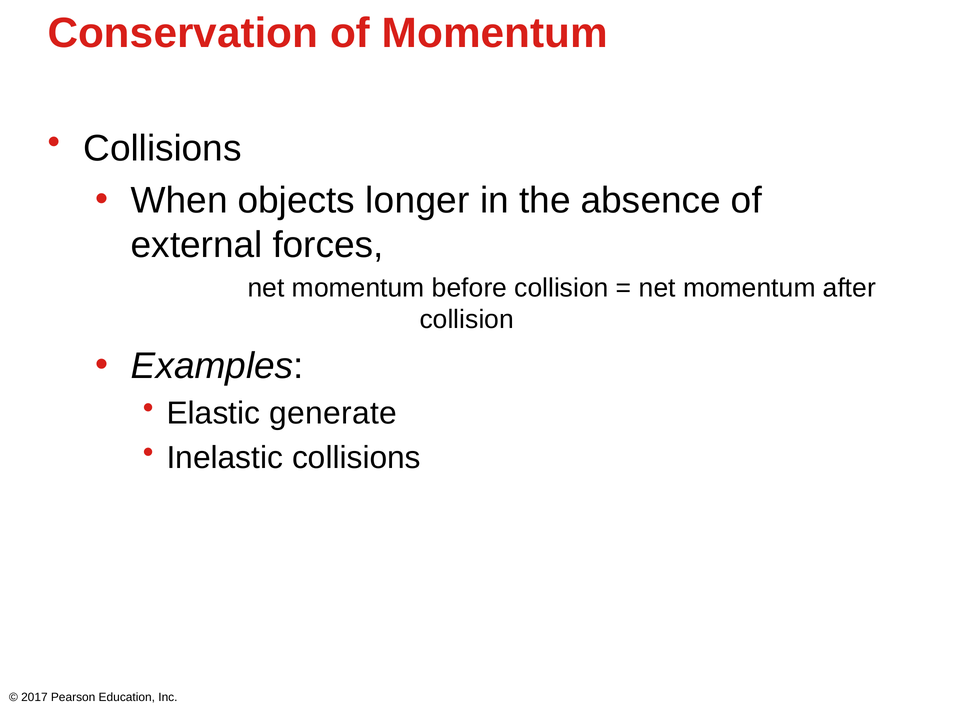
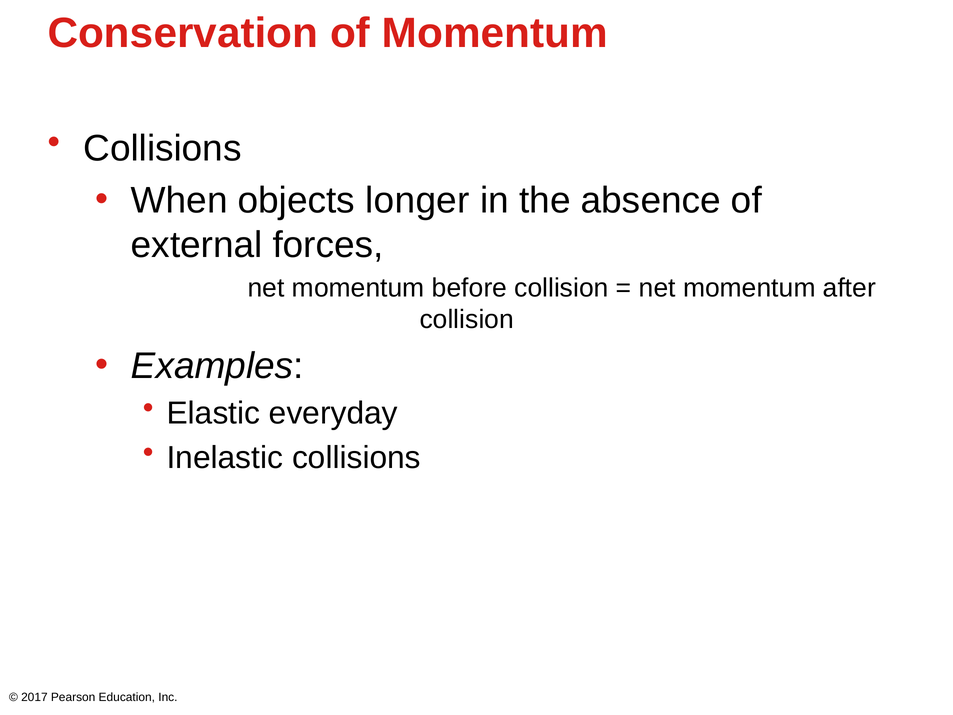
generate: generate -> everyday
